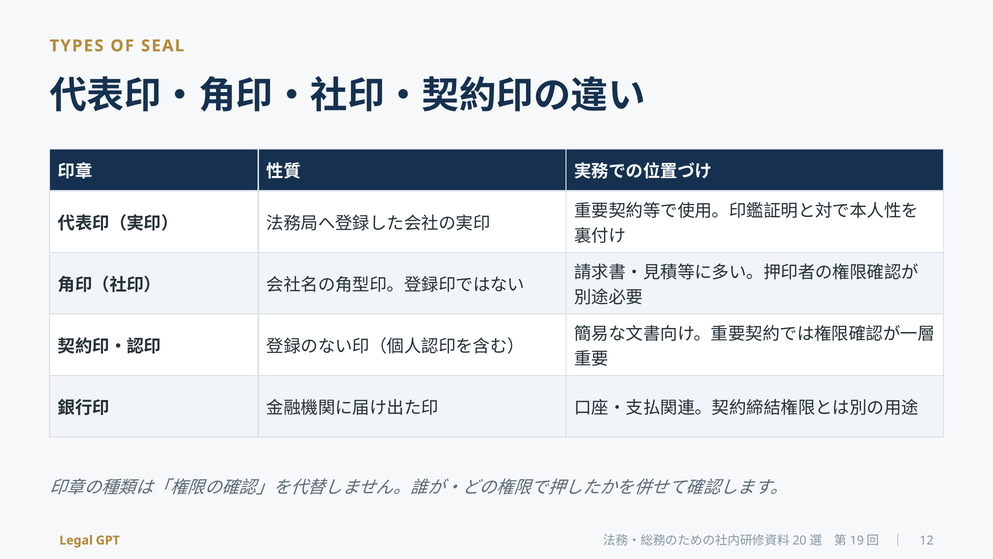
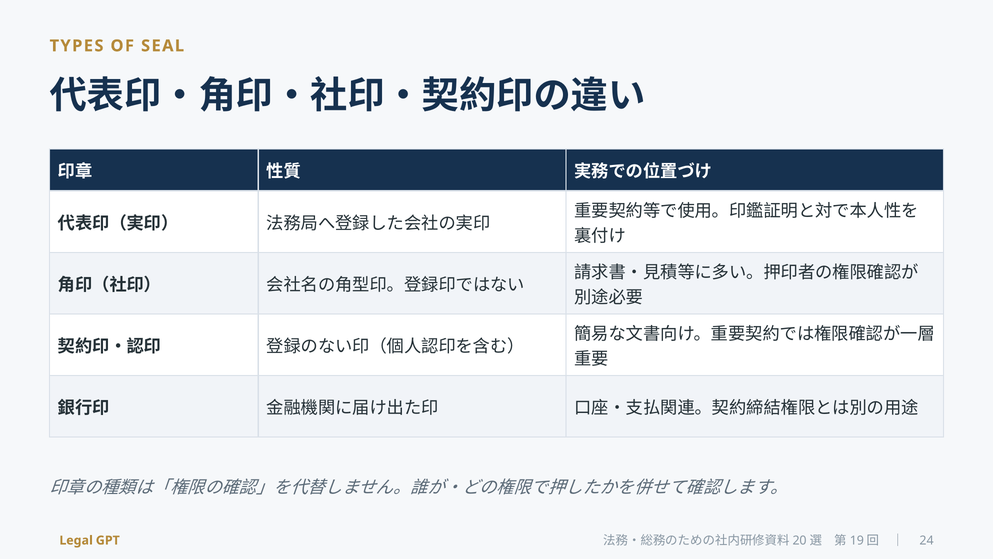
12: 12 -> 24
